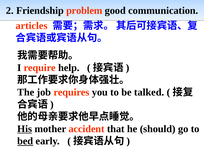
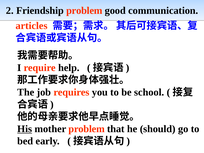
talked: talked -> school
mother accident: accident -> problem
bed underline: present -> none
